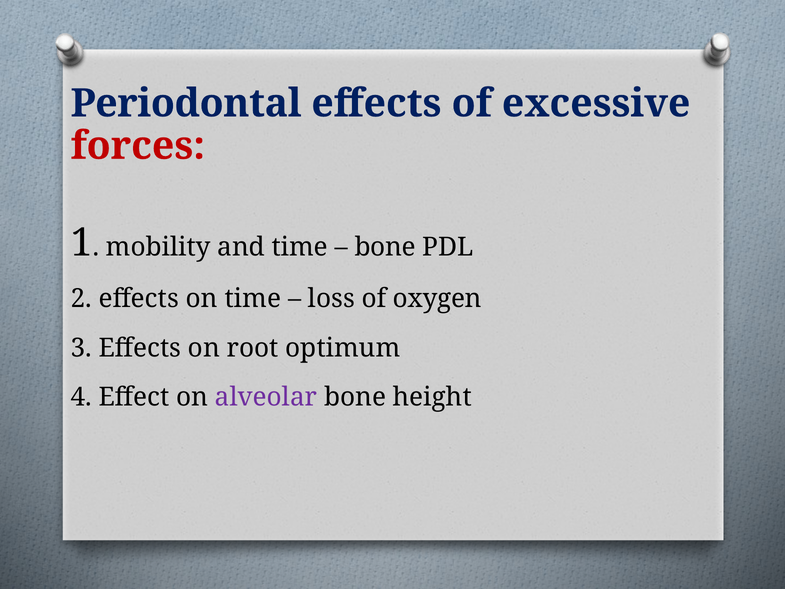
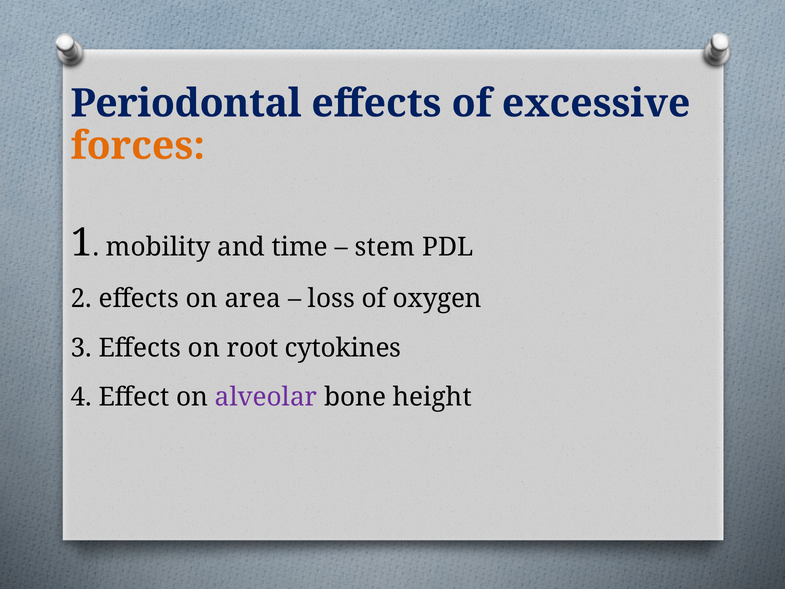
forces colour: red -> orange
bone at (385, 247): bone -> stem
on time: time -> area
optimum: optimum -> cytokines
